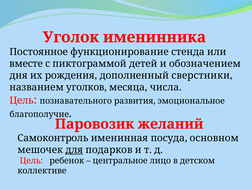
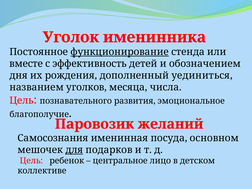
функционирование underline: none -> present
пиктограммой: пиктограммой -> эффективность
сверстники: сверстники -> уединиться
Самоконтроль: Самоконтроль -> Самосознания
